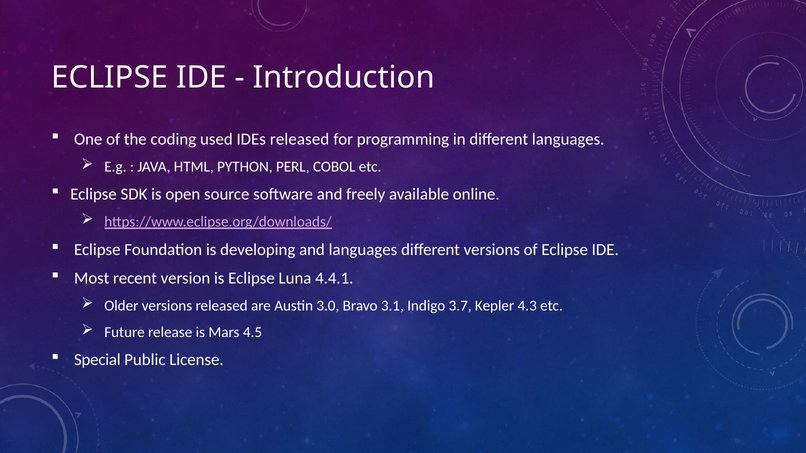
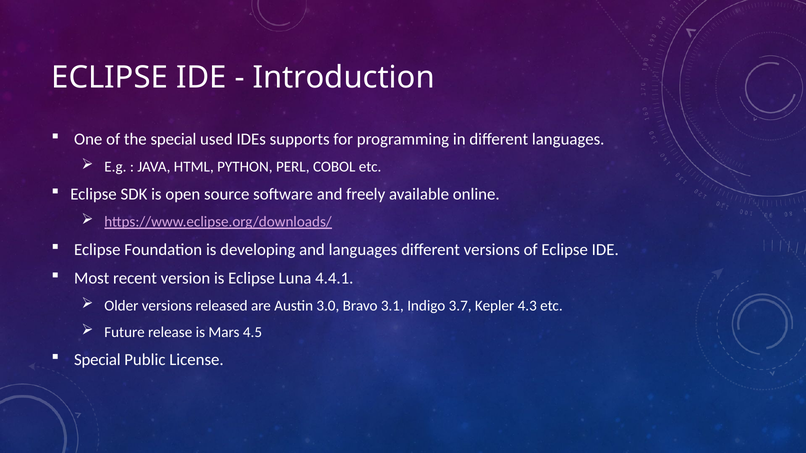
the coding: coding -> special
IDEs released: released -> supports
